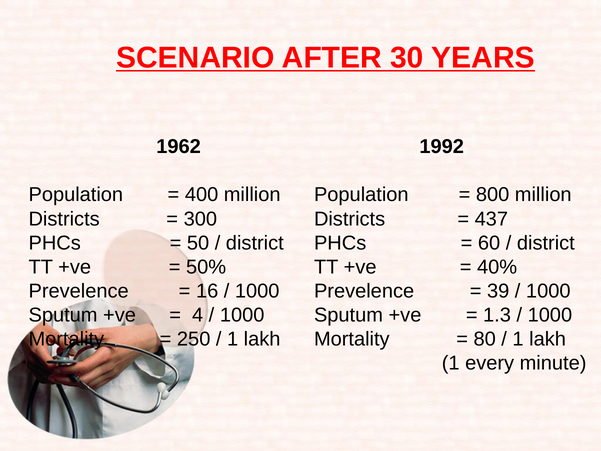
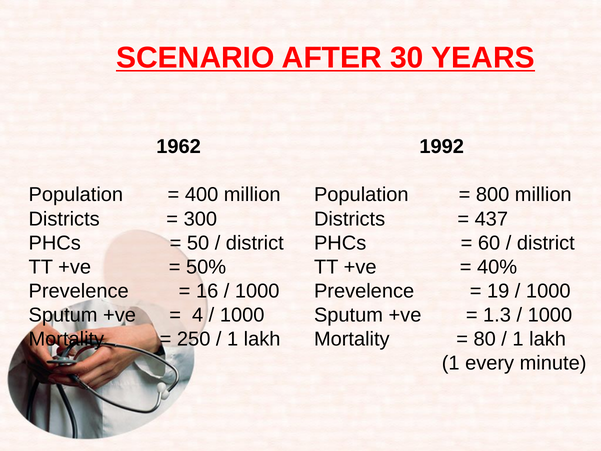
39: 39 -> 19
